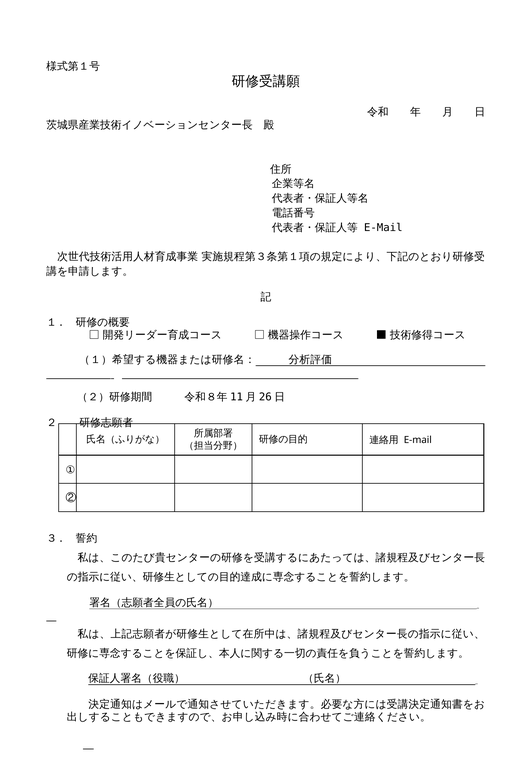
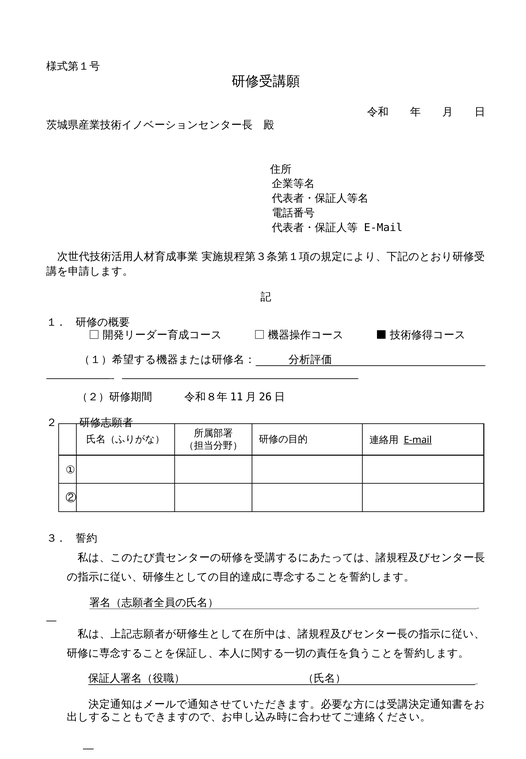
E-mail at (418, 440) underline: none -> present
